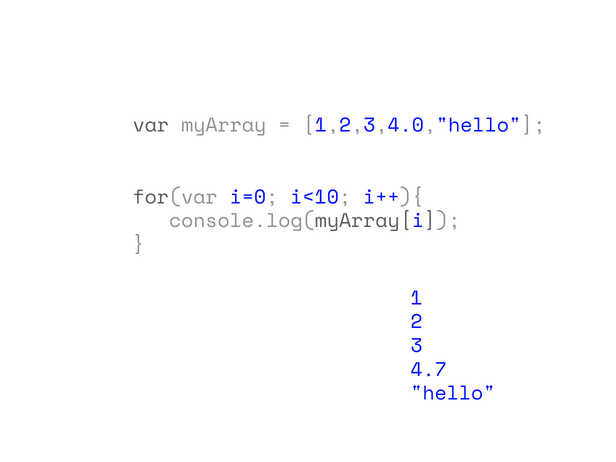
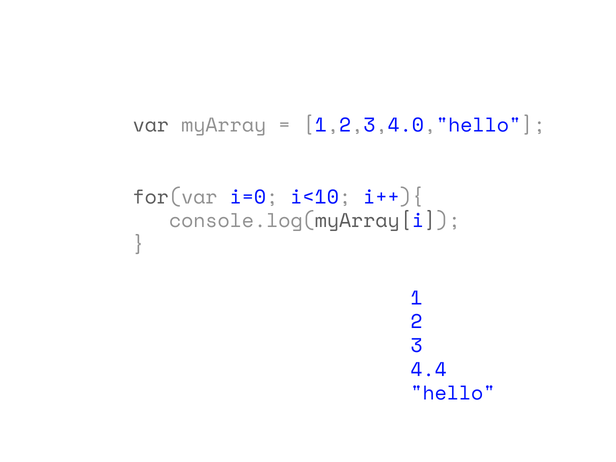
4.7: 4.7 -> 4.4
